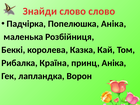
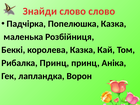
Попелюшка Аніка: Аніка -> Казка
Рибалка Країна: Країна -> Принц
